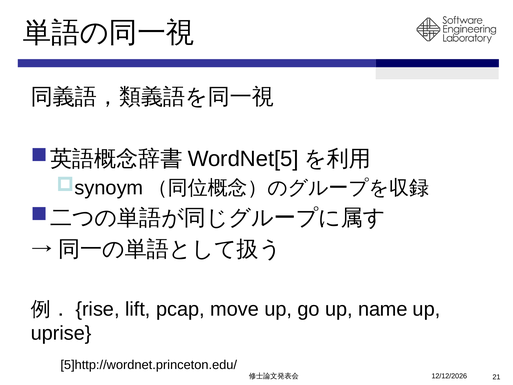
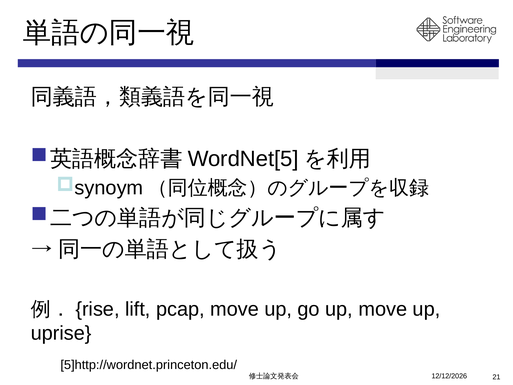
up name: name -> move
